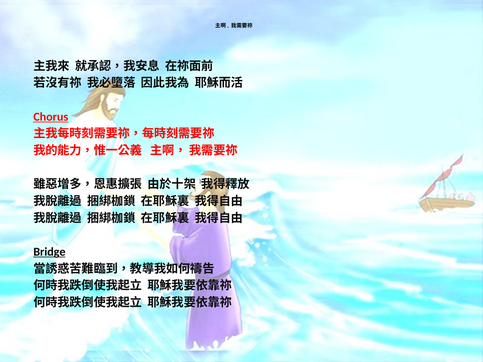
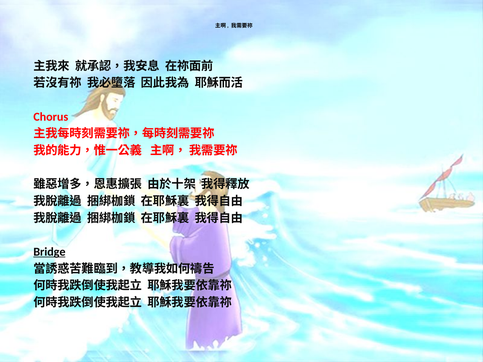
Chorus underline: present -> none
